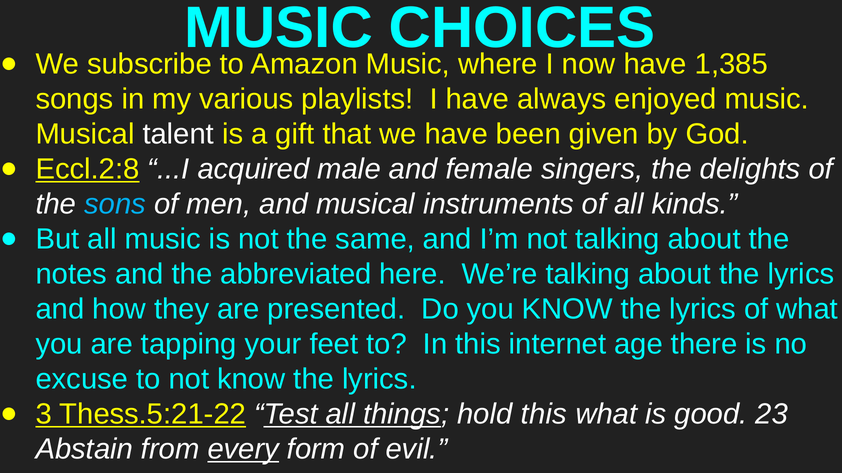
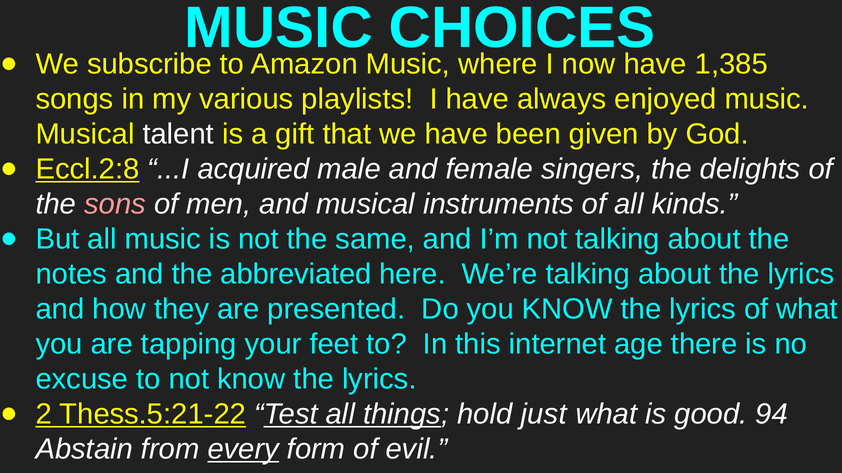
sons colour: light blue -> pink
3: 3 -> 2
hold this: this -> just
23: 23 -> 94
